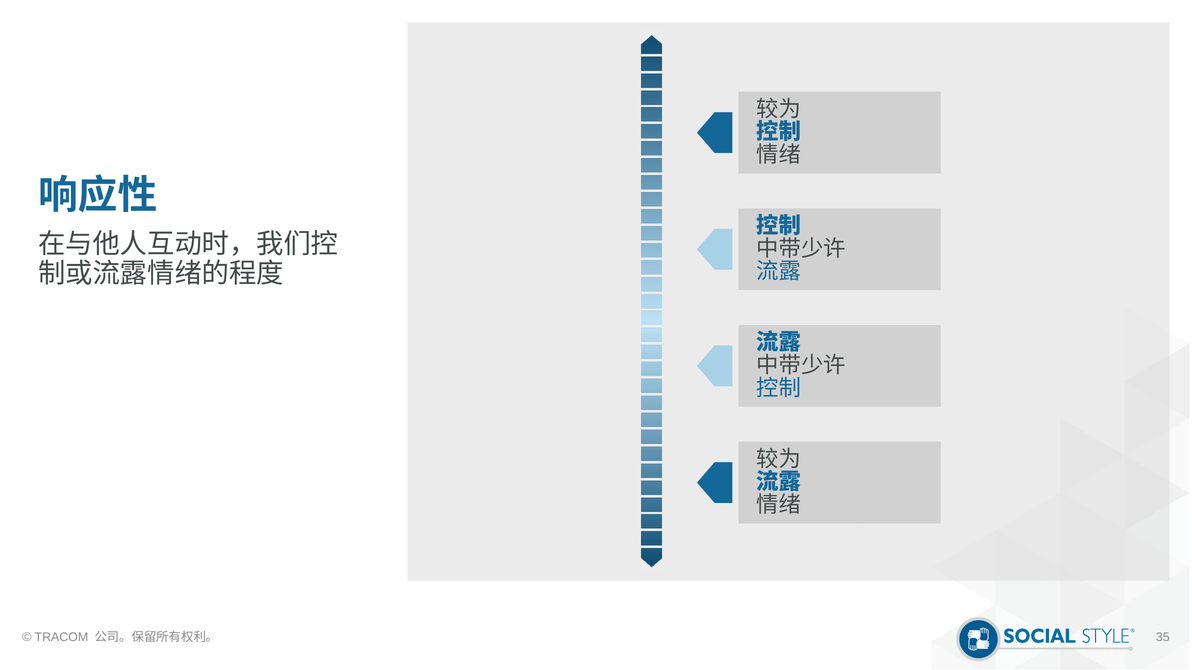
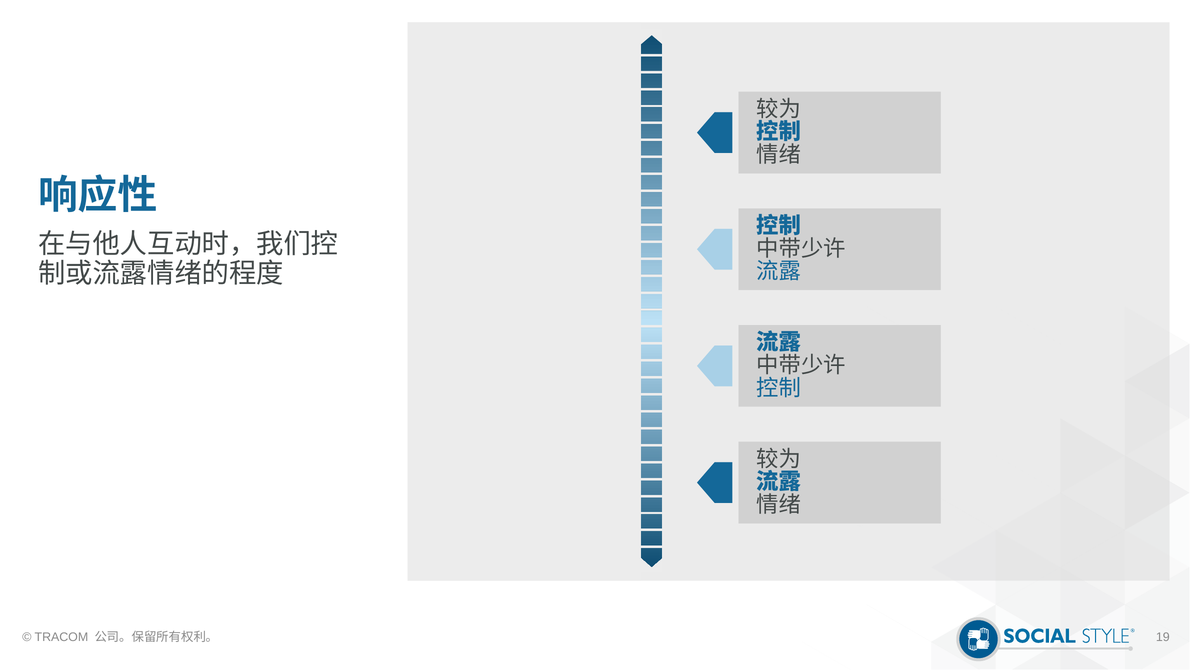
35: 35 -> 19
